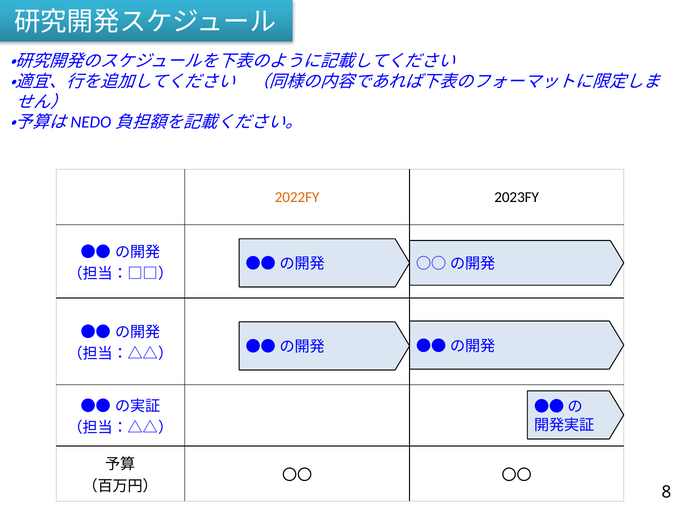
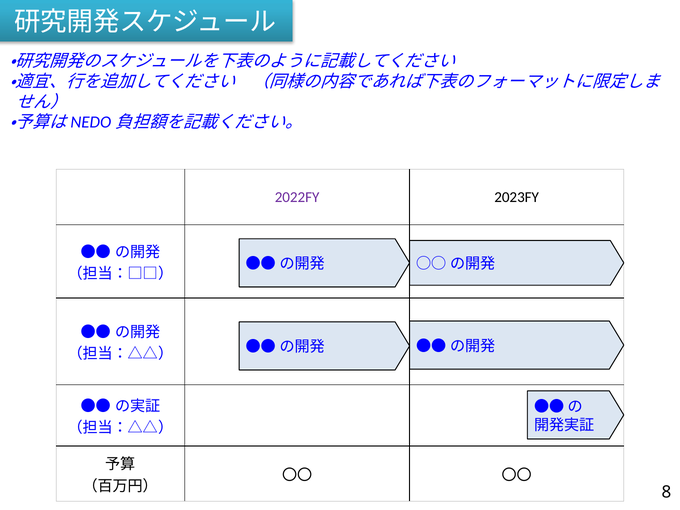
2022FY colour: orange -> purple
